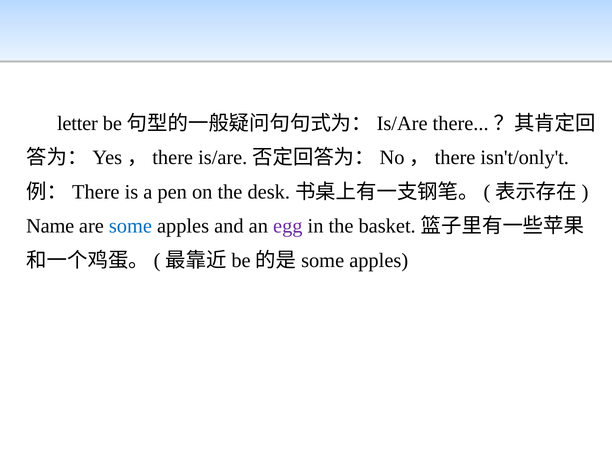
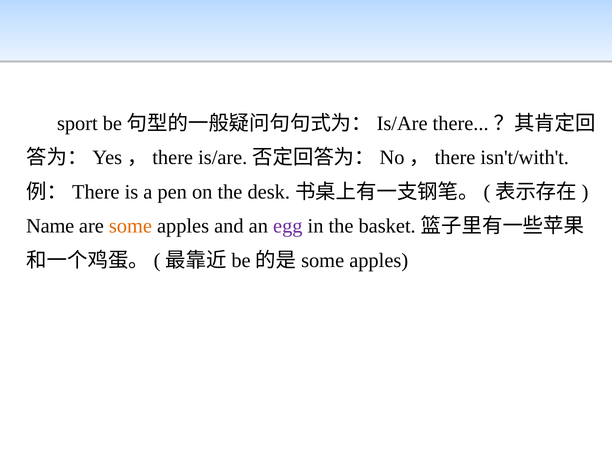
letter: letter -> sport
isn't/only't: isn't/only't -> isn't/with't
some colour: blue -> orange
